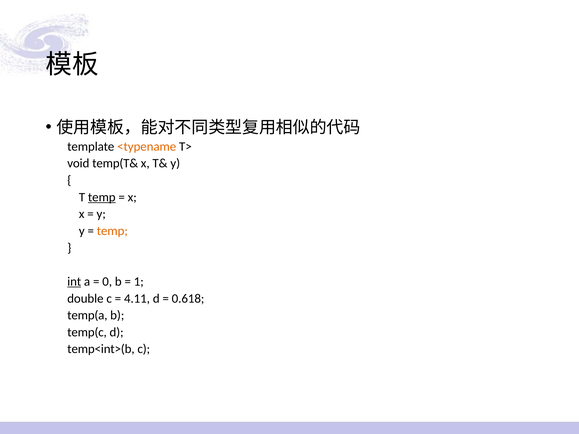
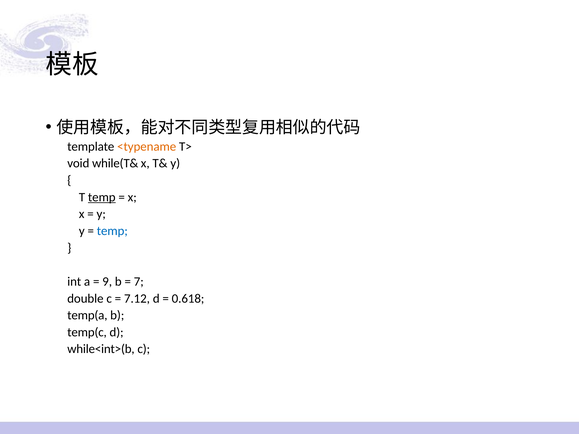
temp(T&: temp(T& -> while(T&
temp at (112, 231) colour: orange -> blue
int underline: present -> none
0: 0 -> 9
1: 1 -> 7
4.11: 4.11 -> 7.12
temp<int>(b: temp<int>(b -> while<int>(b
